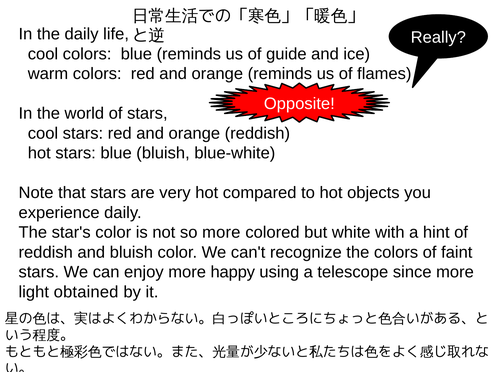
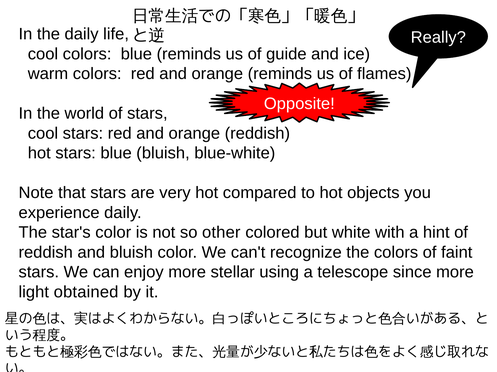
so more: more -> other
happy: happy -> stellar
